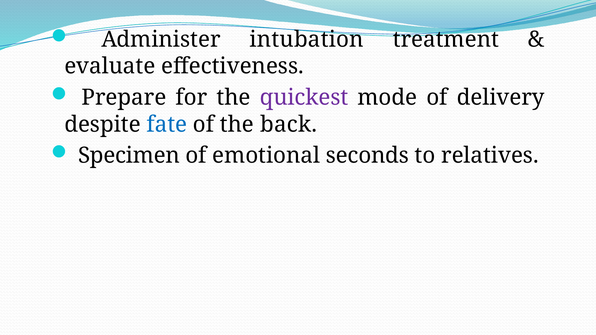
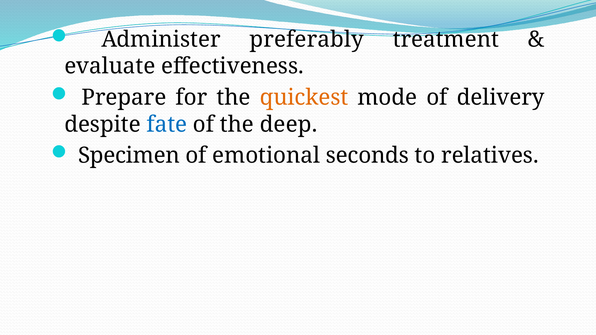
intubation: intubation -> preferably
quickest colour: purple -> orange
back: back -> deep
